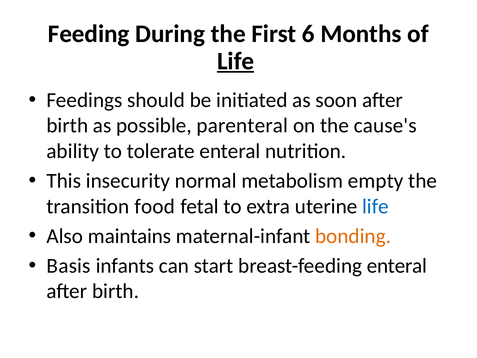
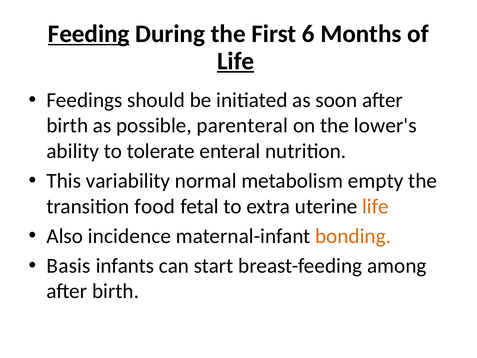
Feeding underline: none -> present
cause's: cause's -> lower's
insecurity: insecurity -> variability
life at (375, 206) colour: blue -> orange
maintains: maintains -> incidence
breast-feeding enteral: enteral -> among
